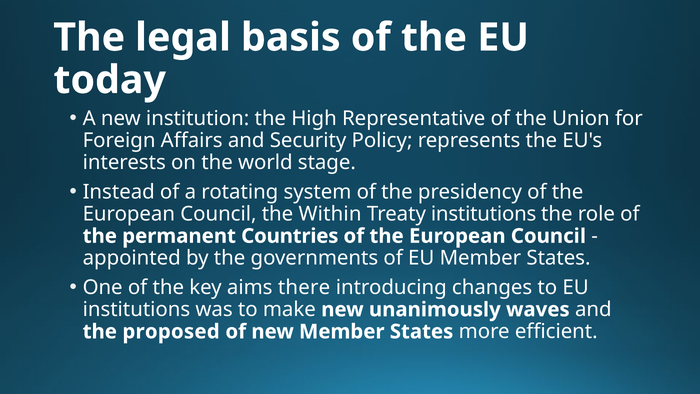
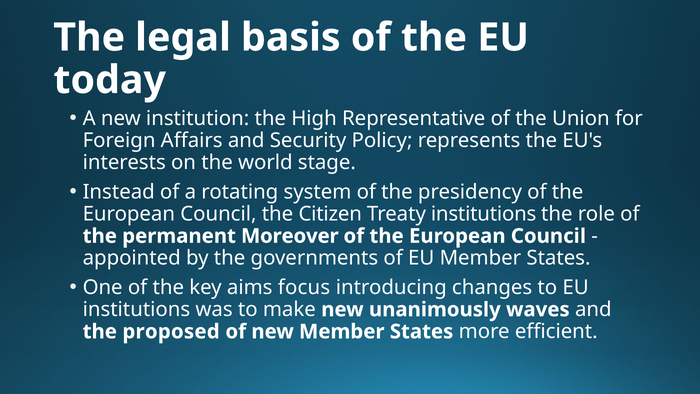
Within: Within -> Citizen
Countries: Countries -> Moreover
there: there -> focus
